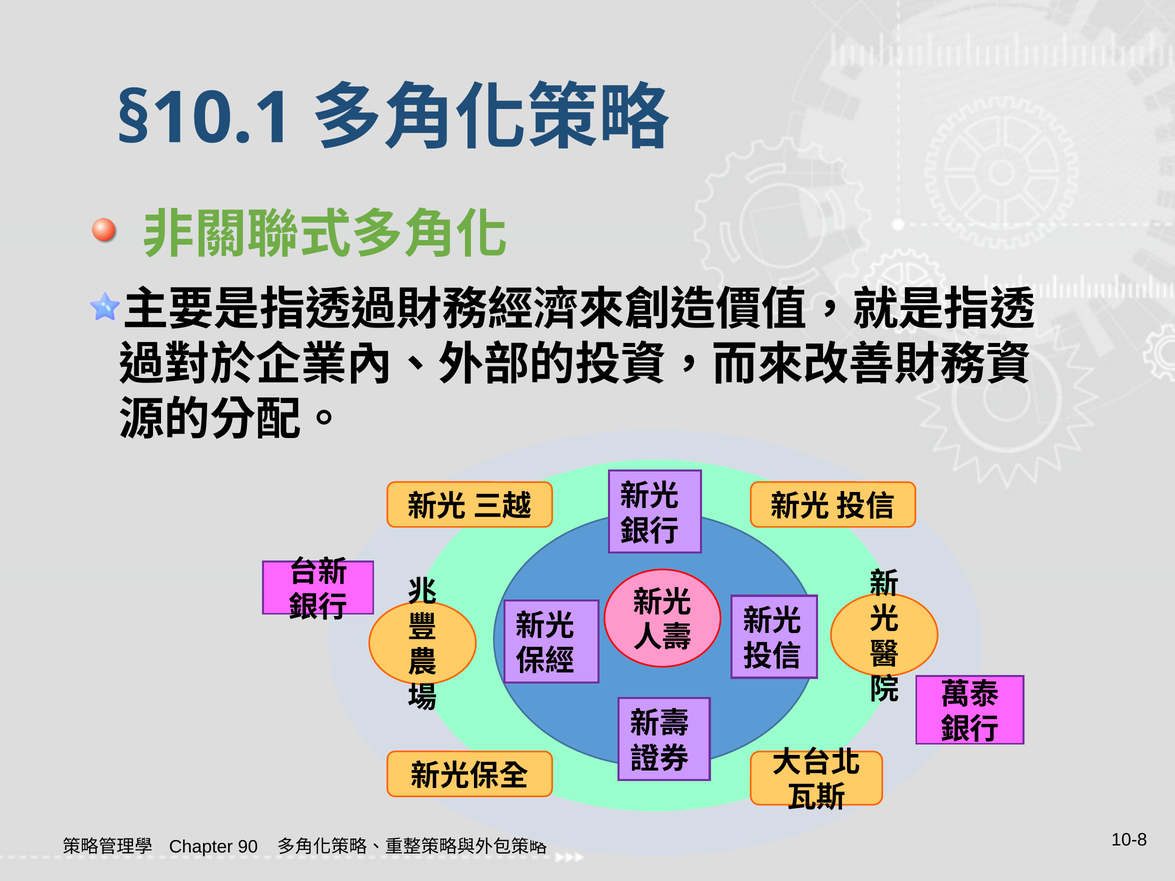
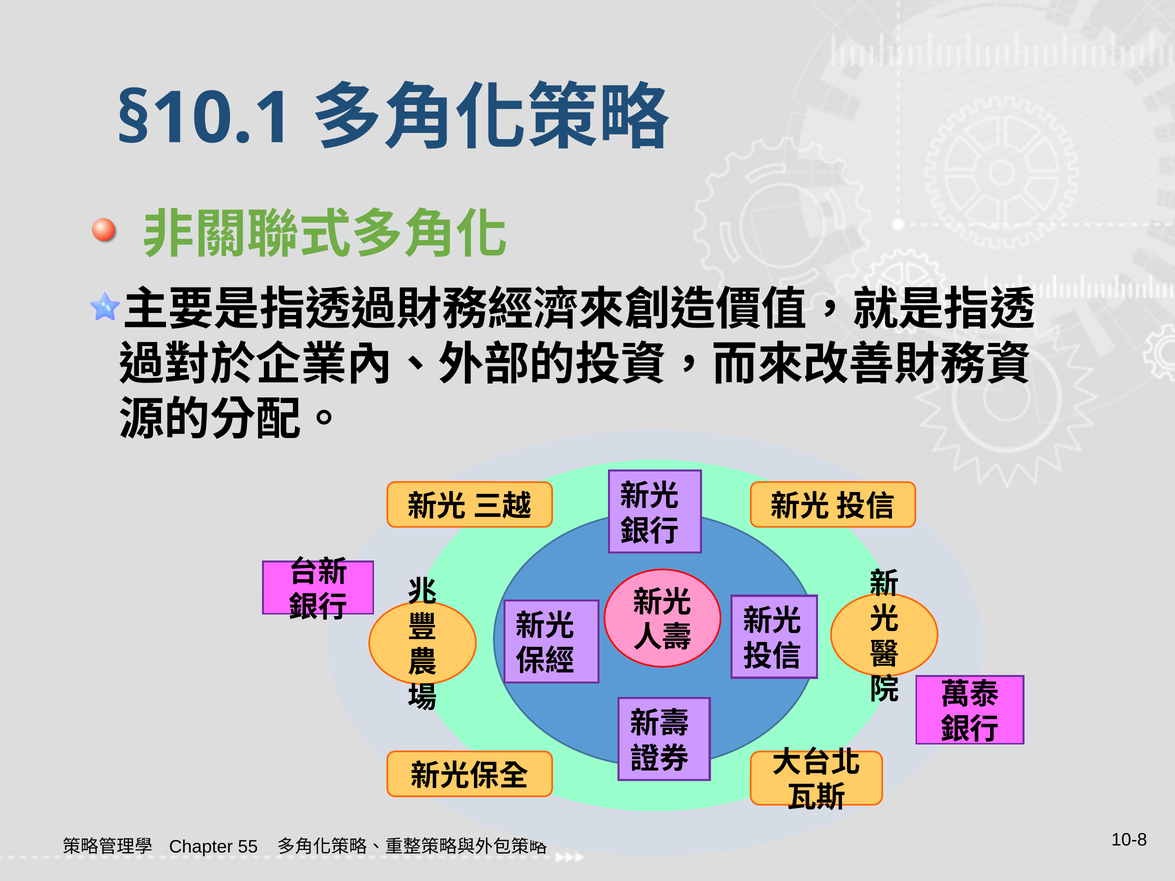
90: 90 -> 55
